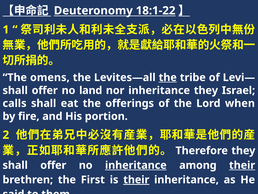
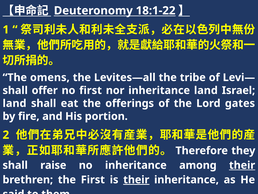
the at (168, 77) underline: present -> none
no land: land -> first
inheritance they: they -> land
calls at (15, 103): calls -> land
when: when -> gates
offer at (53, 165): offer -> raise
inheritance at (136, 165) underline: present -> none
